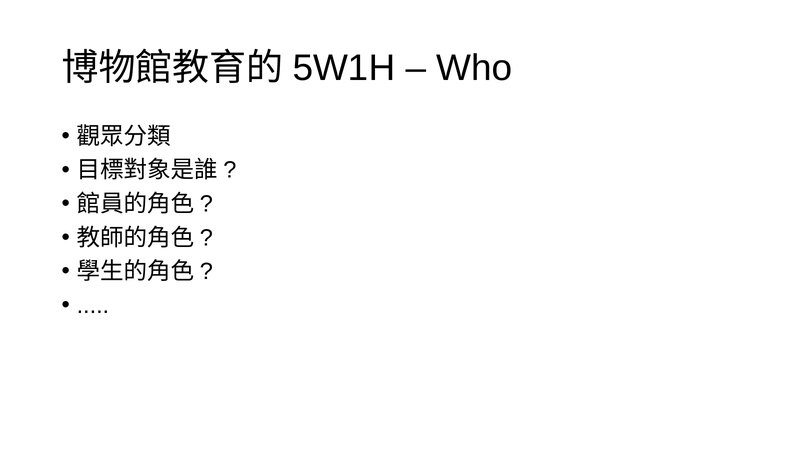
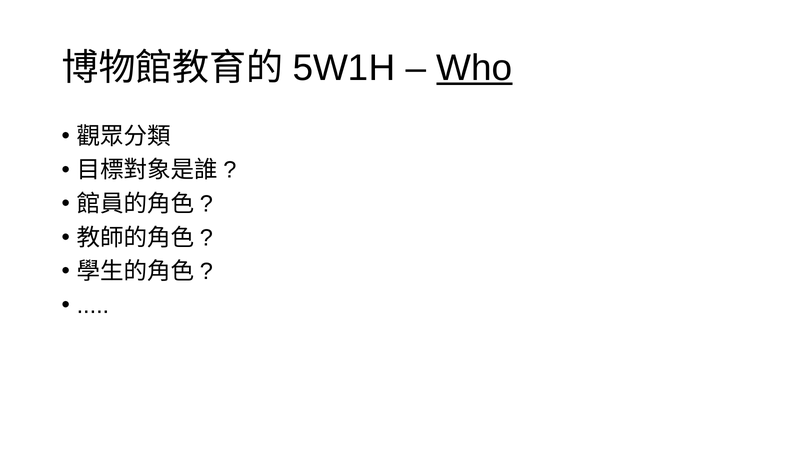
Who underline: none -> present
